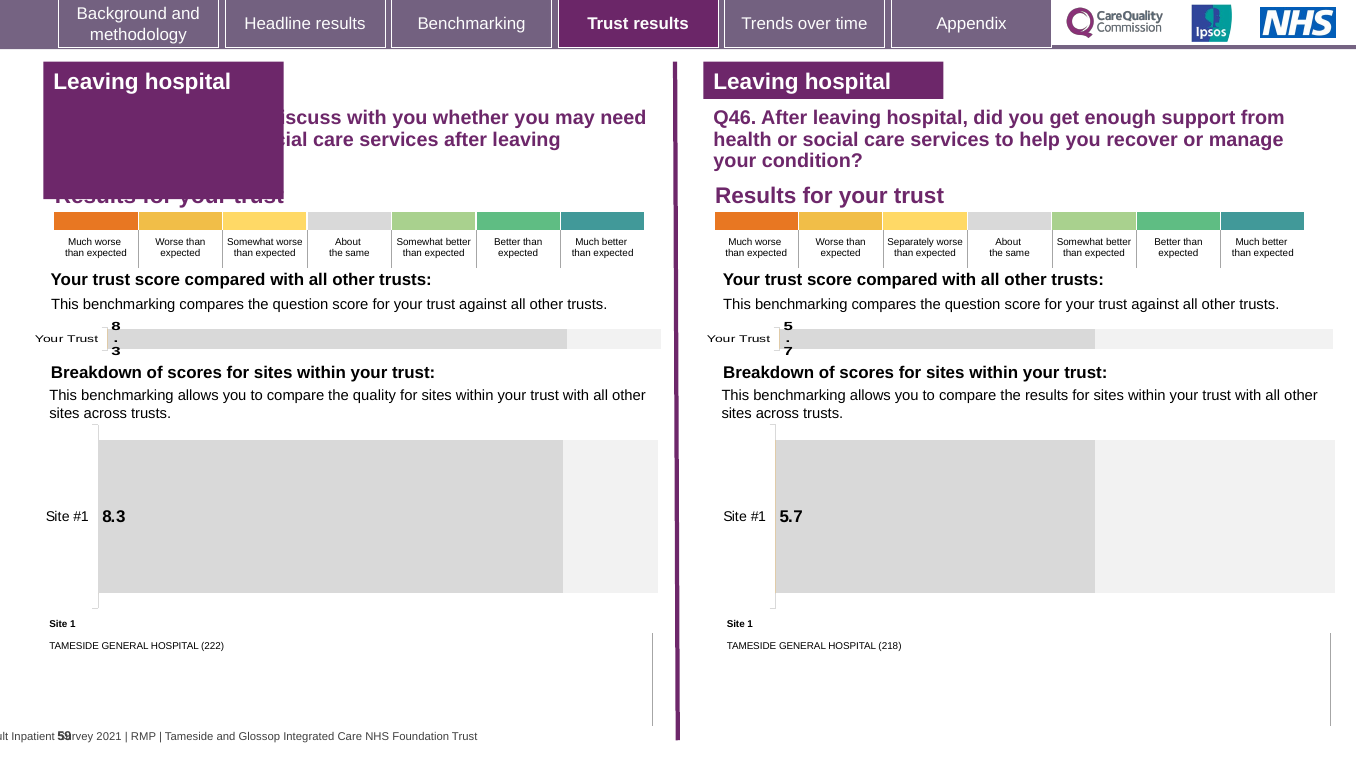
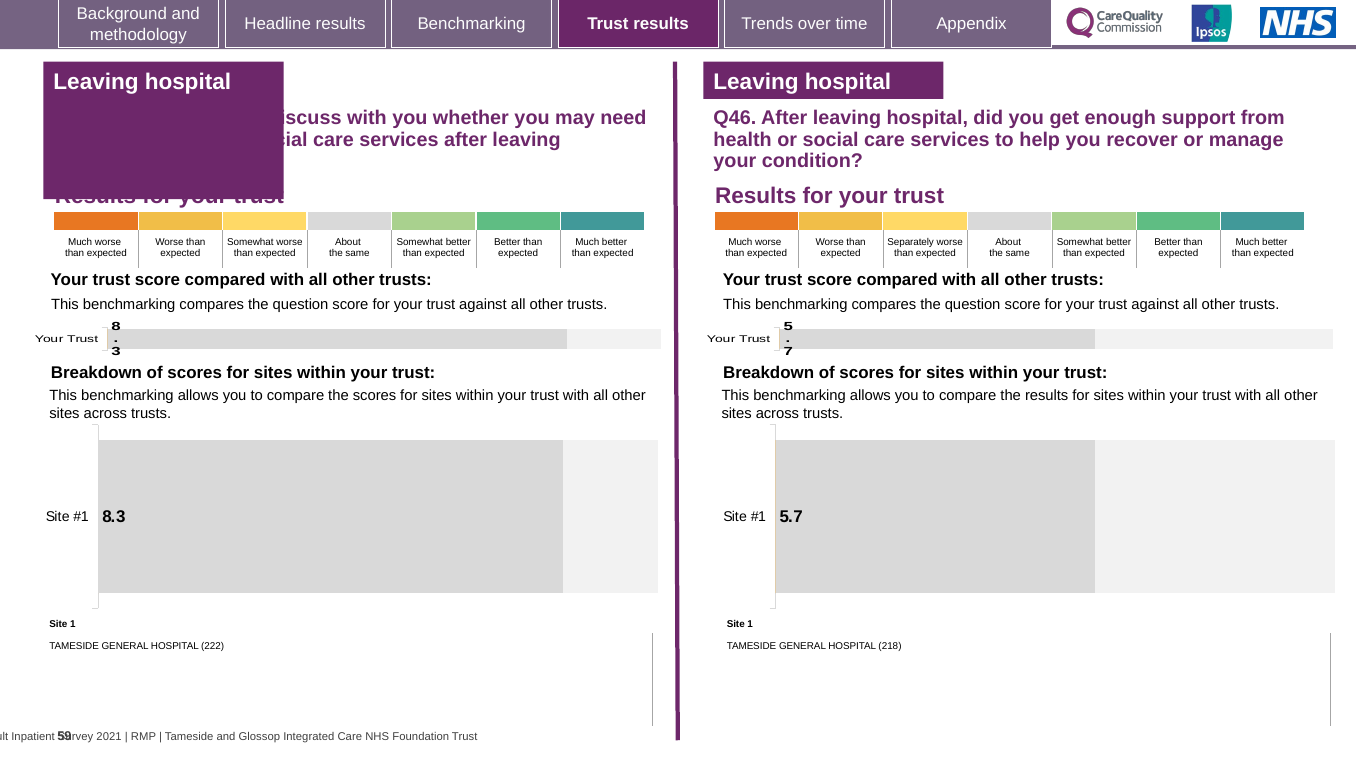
the quality: quality -> scores
